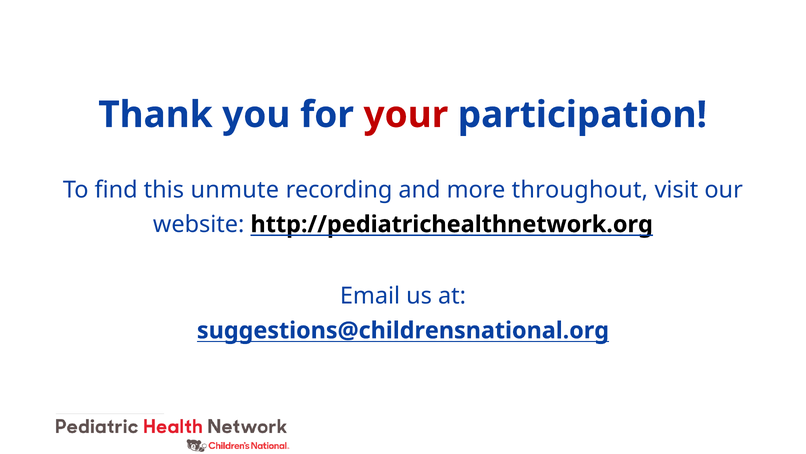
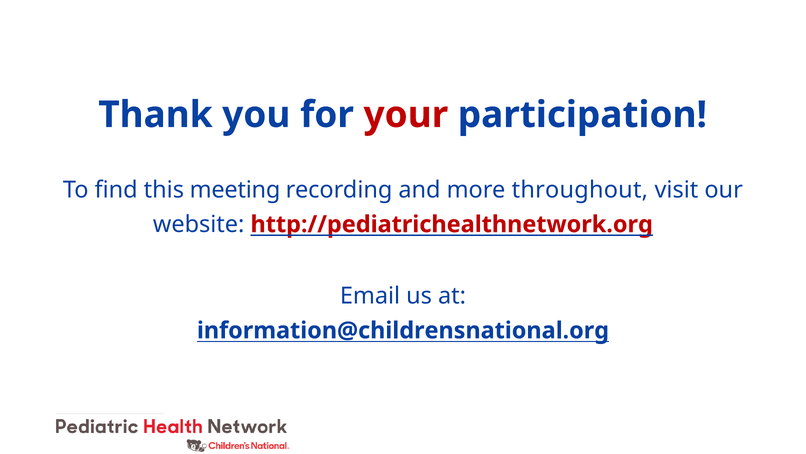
unmute: unmute -> meeting
http://pediatrichealthnetwork.org colour: black -> red
suggestions@childrensnational.org: suggestions@childrensnational.org -> information@childrensnational.org
